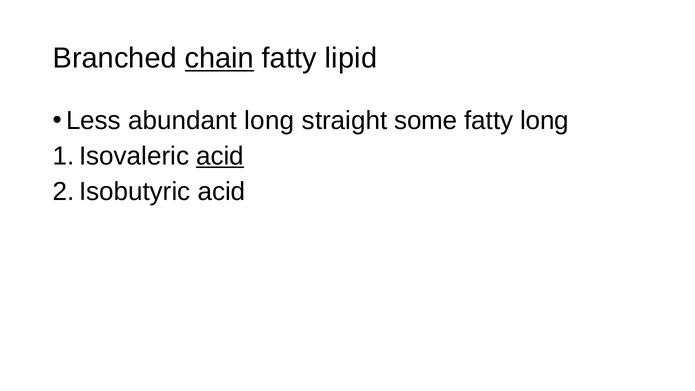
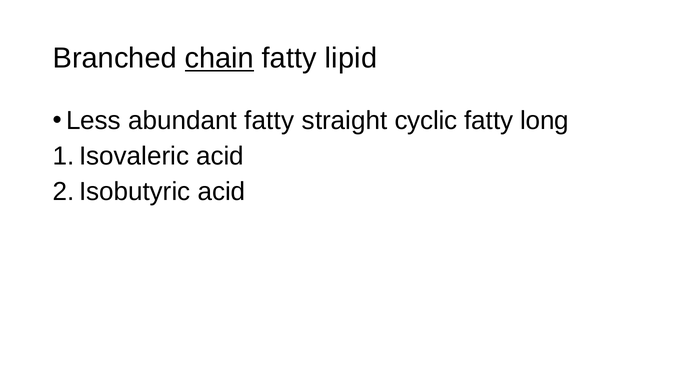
abundant long: long -> fatty
some: some -> cyclic
acid at (220, 156) underline: present -> none
